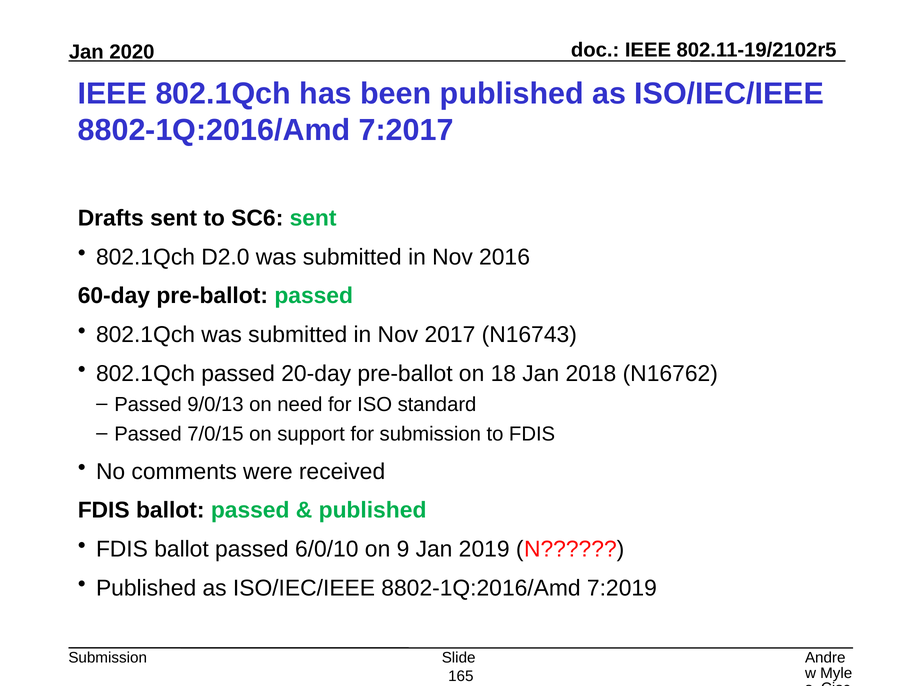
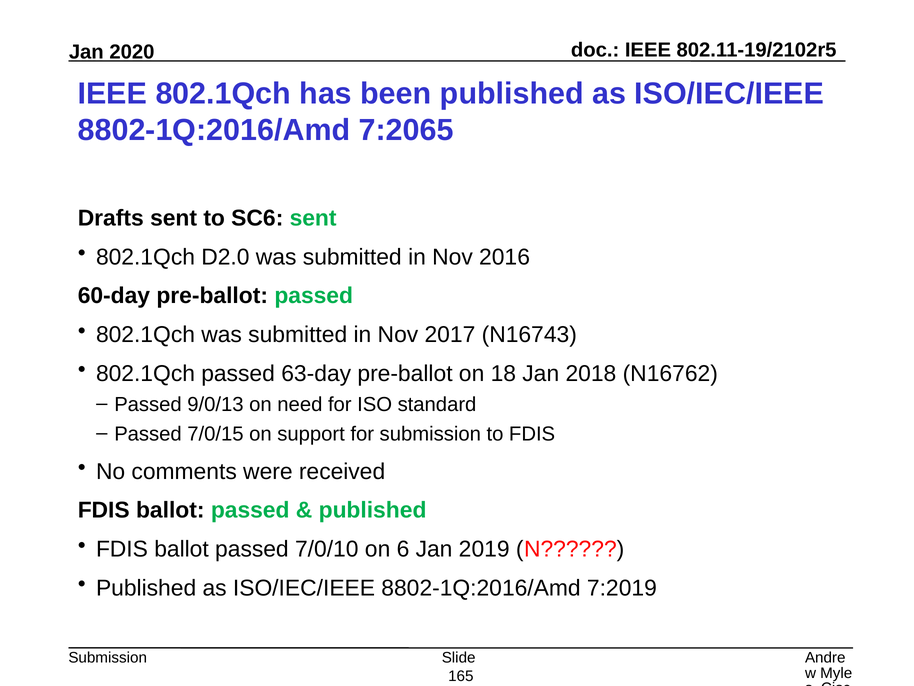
7:2017: 7:2017 -> 7:2065
20-day: 20-day -> 63-day
6/0/10: 6/0/10 -> 7/0/10
9: 9 -> 6
